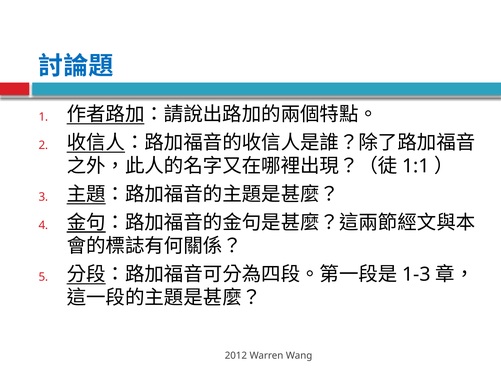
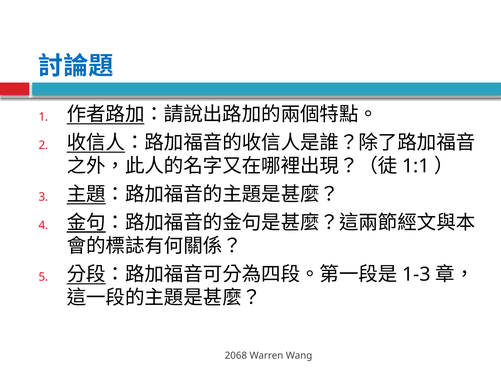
2012: 2012 -> 2068
